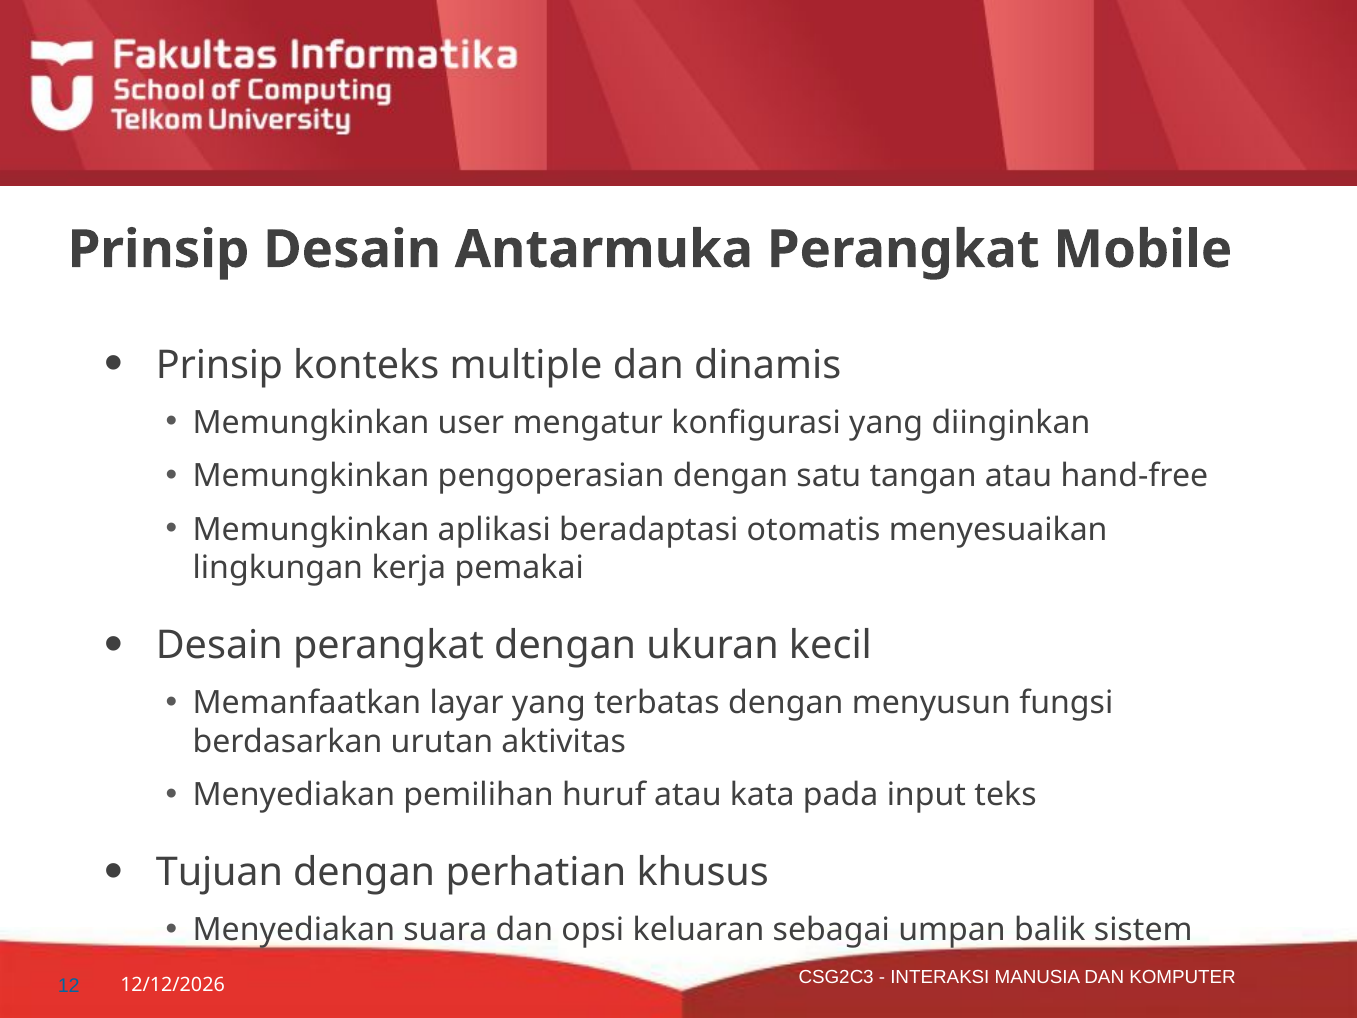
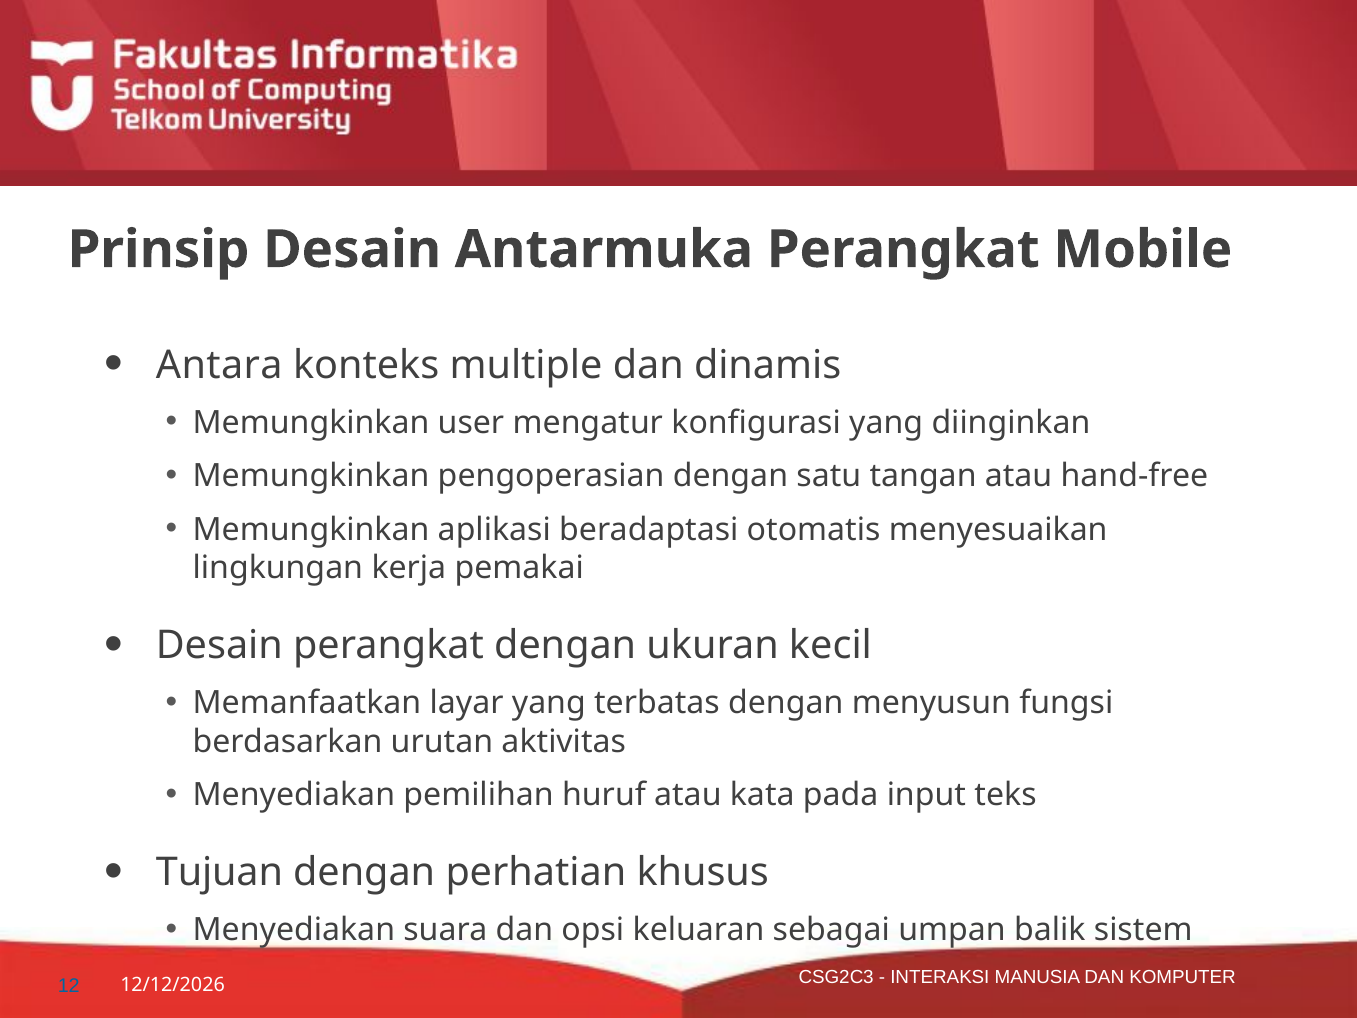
Prinsip at (220, 365): Prinsip -> Antara
